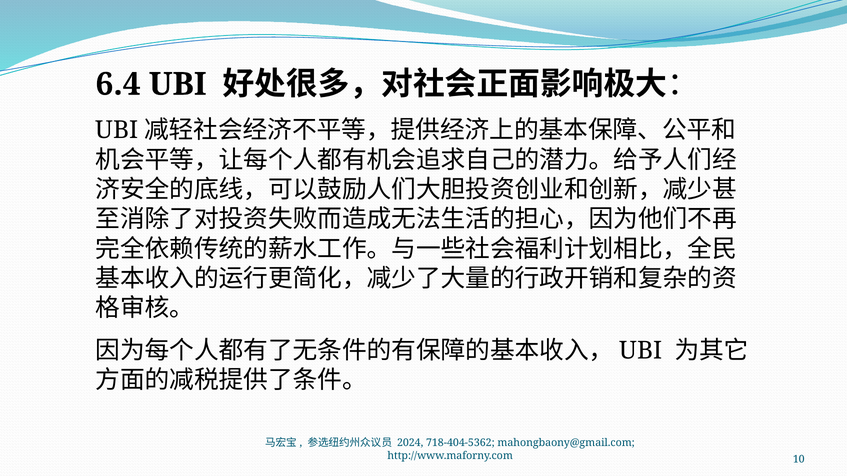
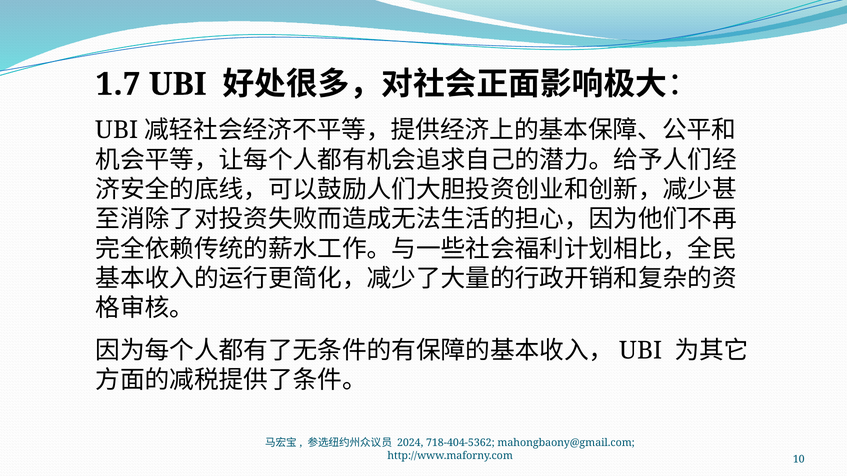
6.4: 6.4 -> 1.7
